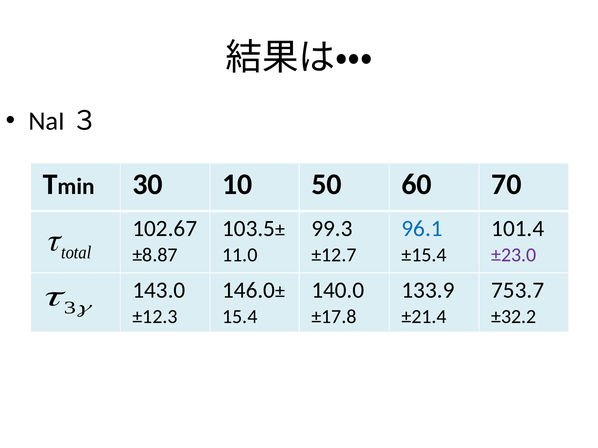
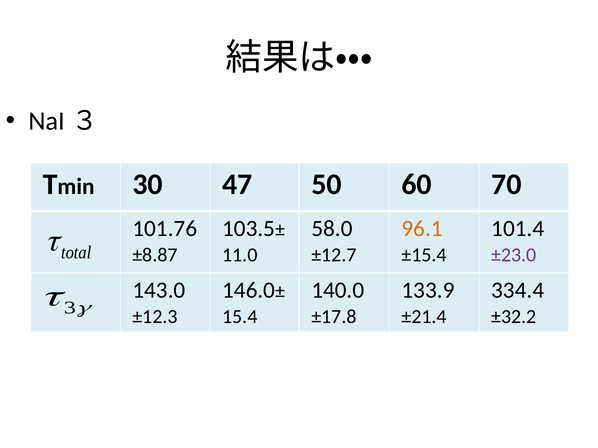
10: 10 -> 47
102.67: 102.67 -> 101.76
99.3: 99.3 -> 58.0
96.1 colour: blue -> orange
753.7: 753.7 -> 334.4
